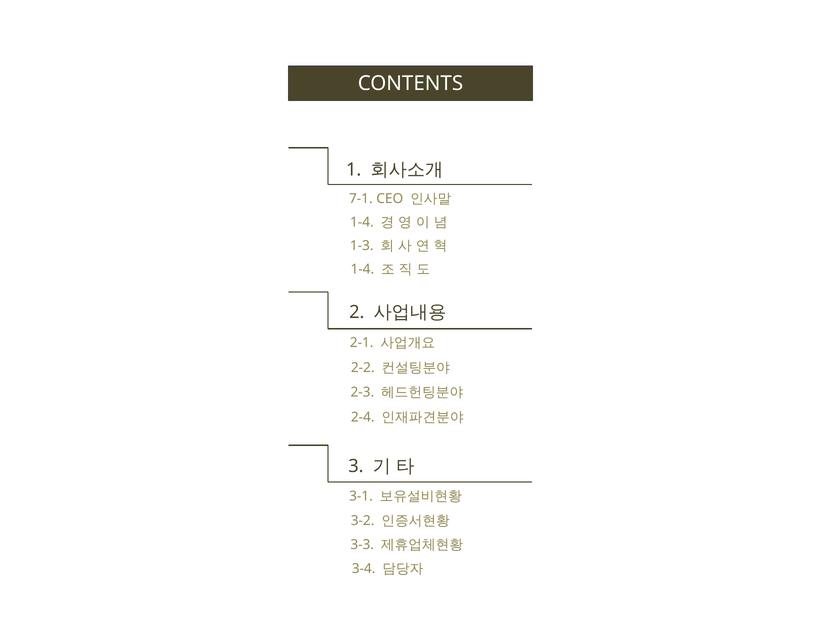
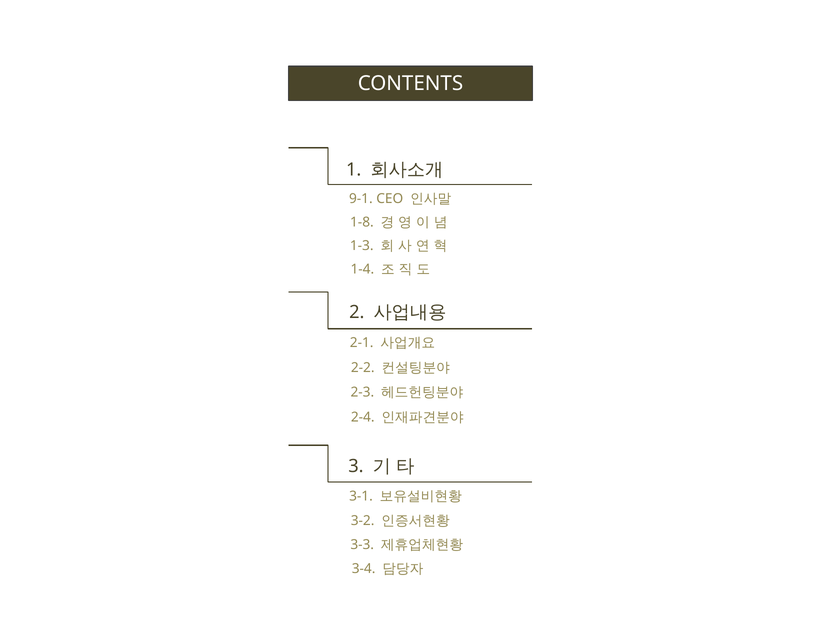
7-1: 7-1 -> 9-1
1-4 at (362, 222): 1-4 -> 1-8
